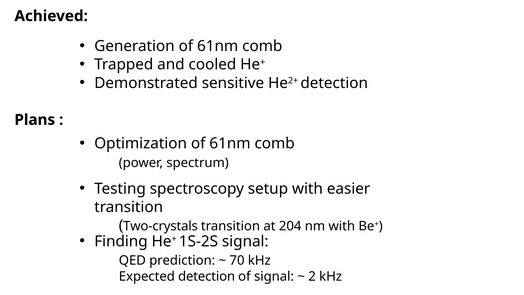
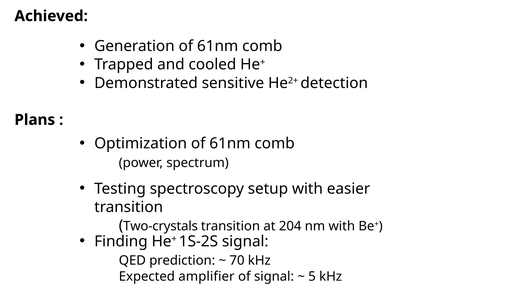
Expected detection: detection -> amplifier
2: 2 -> 5
